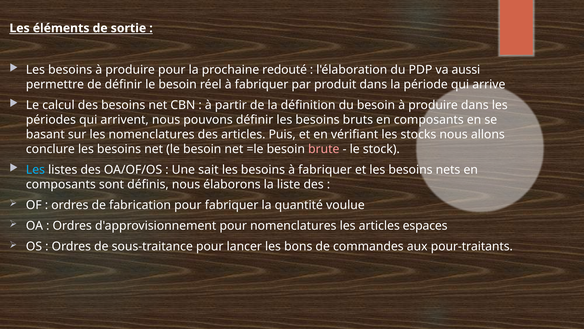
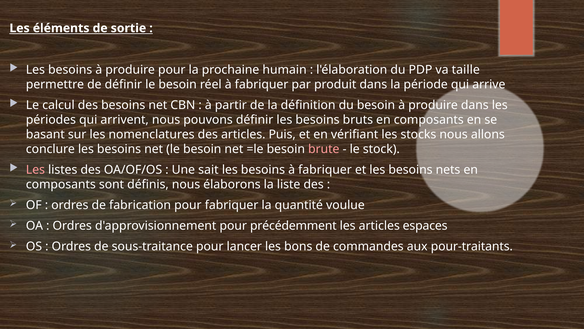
redouté: redouté -> humain
aussi: aussi -> taille
Les at (35, 169) colour: light blue -> pink
pour nomenclatures: nomenclatures -> précédemment
